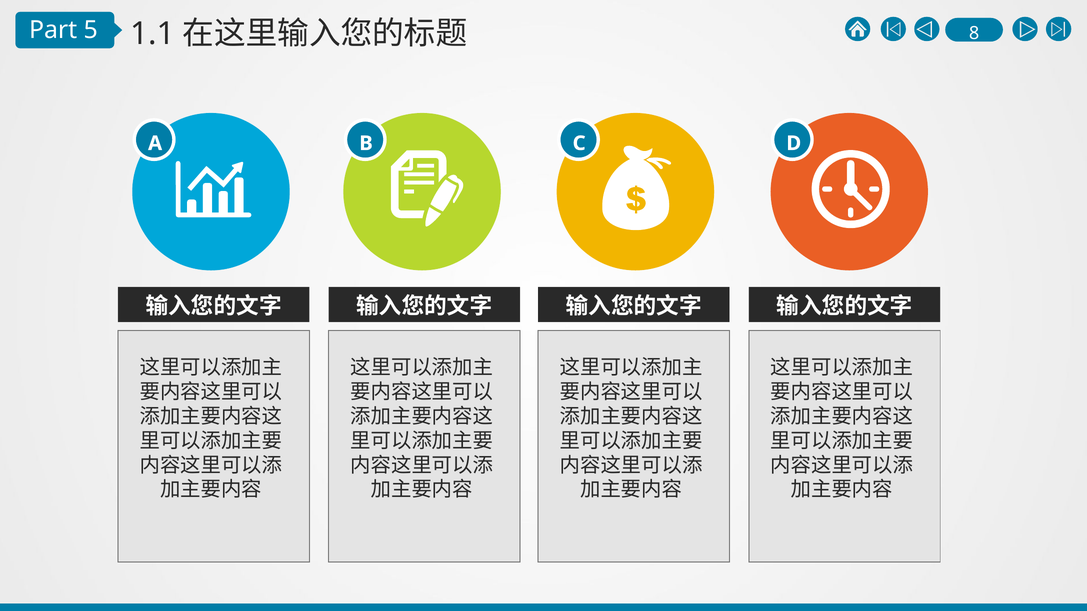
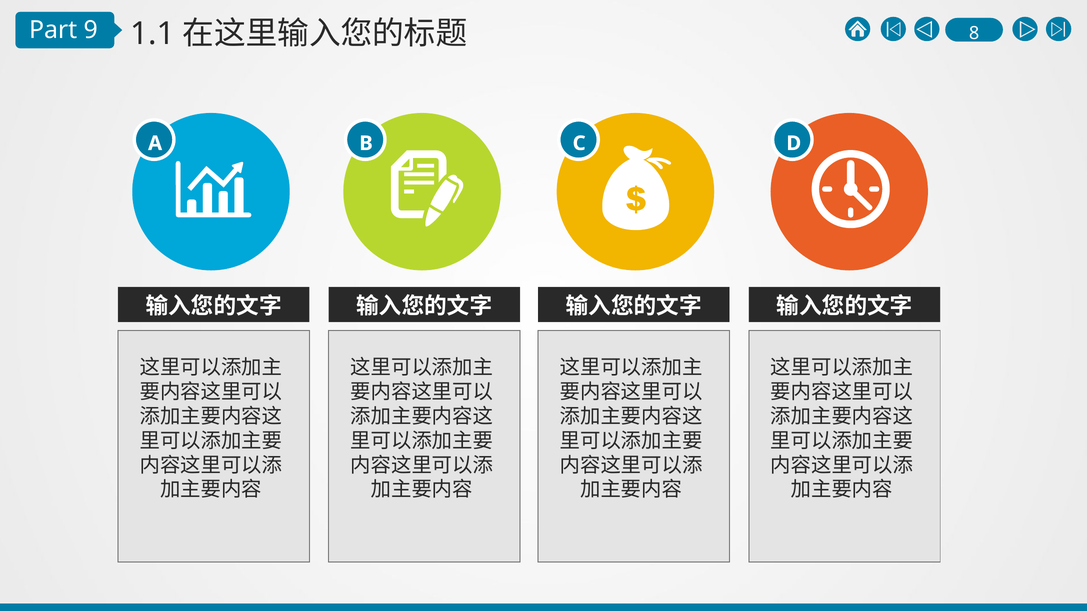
5: 5 -> 9
